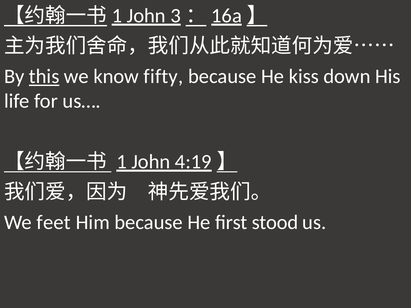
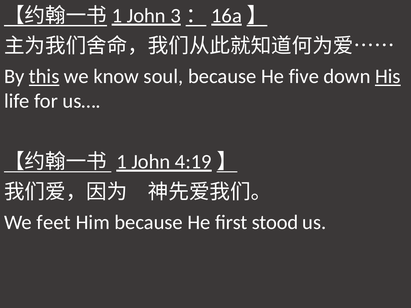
fifty: fifty -> soul
kiss: kiss -> five
His underline: none -> present
